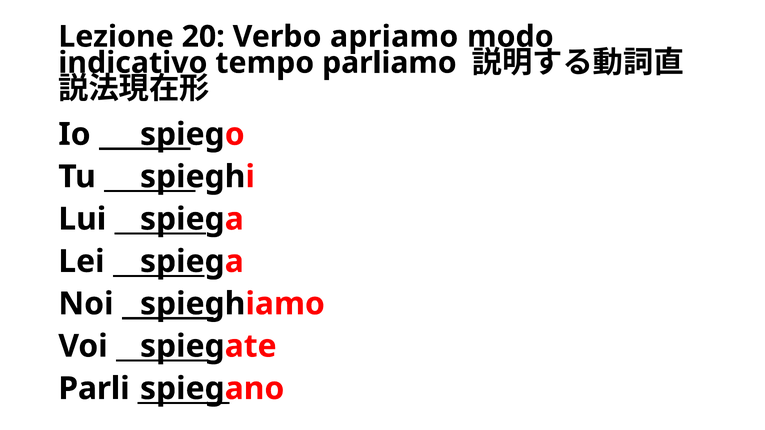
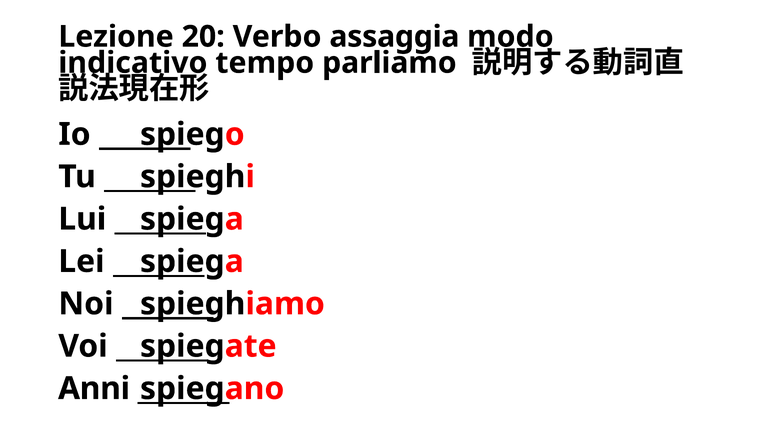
apriamo: apriamo -> assaggia
Parli: Parli -> Anni
